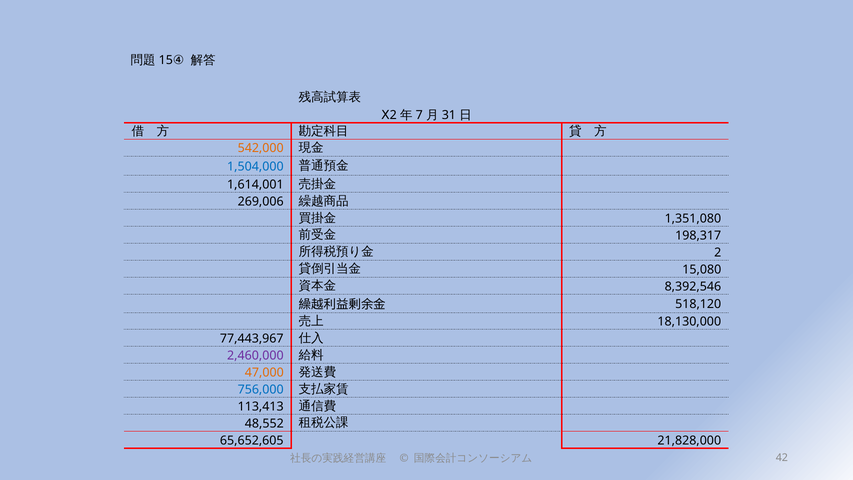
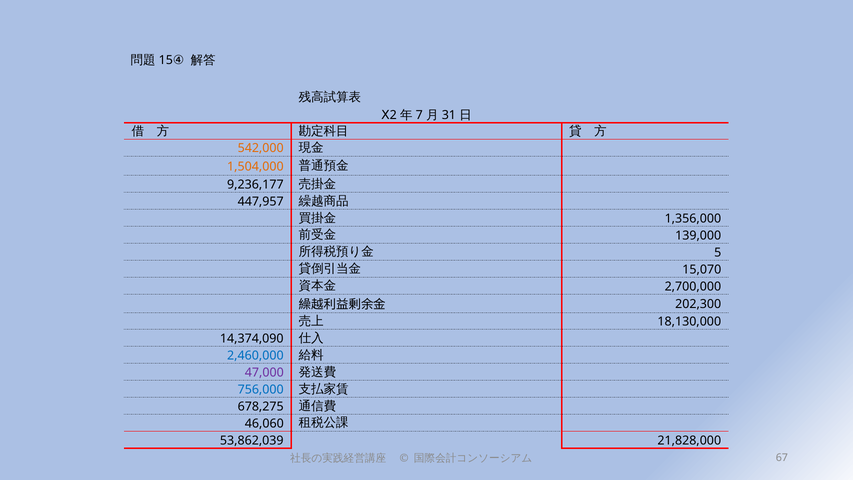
1,504,000 colour: blue -> orange
1,614,001: 1,614,001 -> 9,236,177
269,006: 269,006 -> 447,957
1,351,080: 1,351,080 -> 1,356,000
198,317: 198,317 -> 139,000
2 at (718, 252): 2 -> 5
15,080: 15,080 -> 15,070
8,392,546: 8,392,546 -> 2,700,000
518,120: 518,120 -> 202,300
77,443,967: 77,443,967 -> 14,374,090
2,460,000 colour: purple -> blue
47,000 colour: orange -> purple
113,413: 113,413 -> 678,275
48,552: 48,552 -> 46,060
65,652,605: 65,652,605 -> 53,862,039
42: 42 -> 67
